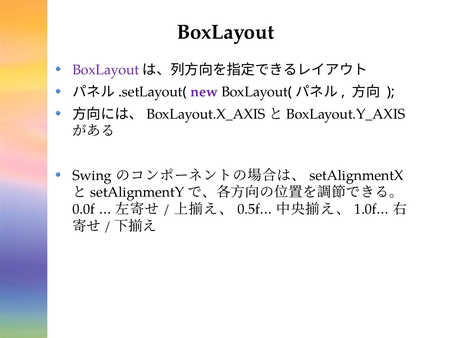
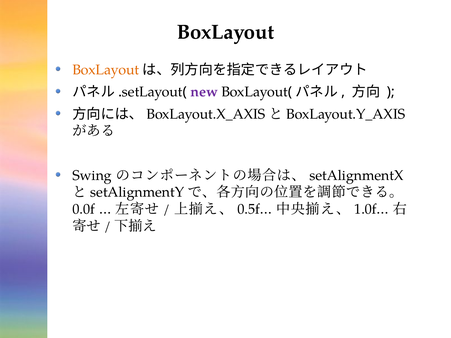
BoxLayout at (106, 70) colour: purple -> orange
